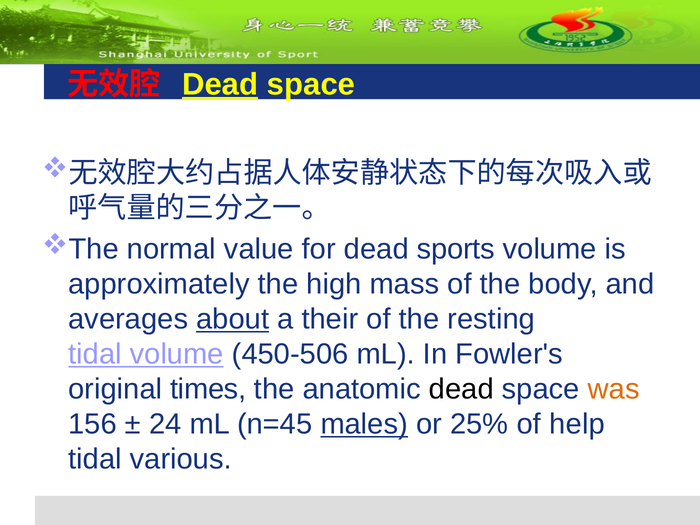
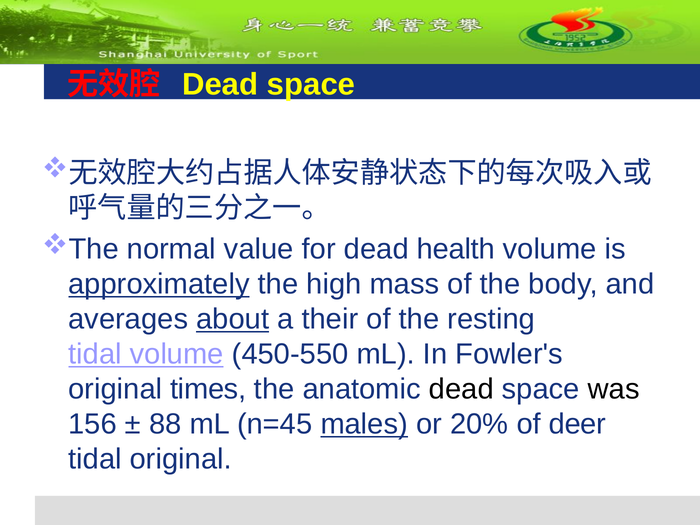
Dead at (220, 85) underline: present -> none
sports: sports -> health
approximately underline: none -> present
450-506: 450-506 -> 450-550
was colour: orange -> black
24: 24 -> 88
25%: 25% -> 20%
help: help -> deer
tidal various: various -> original
